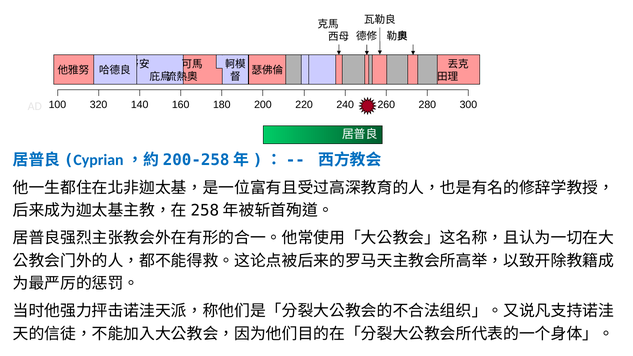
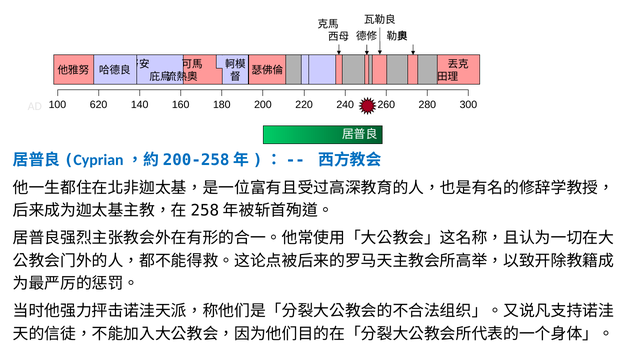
320: 320 -> 620
